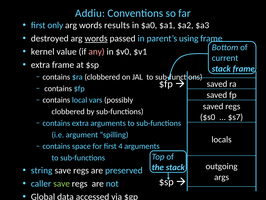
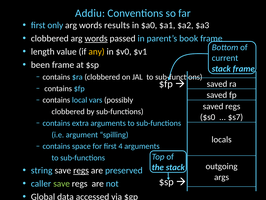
destroyed at (50, 38): destroyed -> clobbered
using: using -> book
kernel: kernel -> length
any colour: pink -> yellow
extra at (40, 65): extra -> been
regs at (81, 170) underline: none -> present
